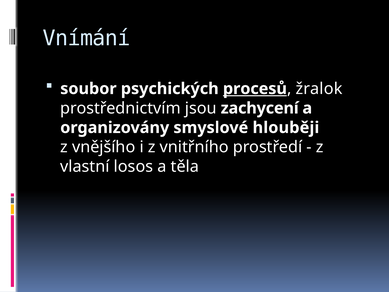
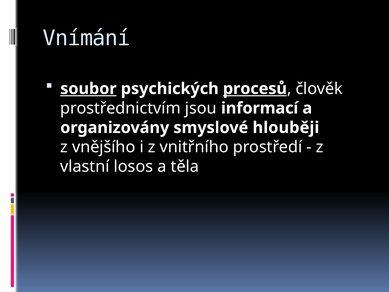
soubor underline: none -> present
žralok: žralok -> člověk
zachycení: zachycení -> informací
